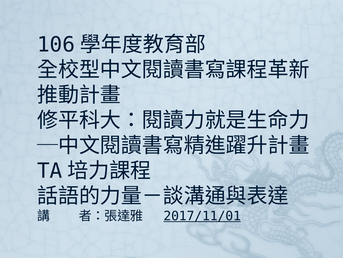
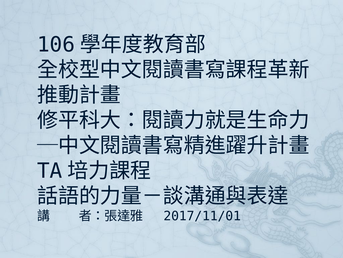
2017/11/01 underline: present -> none
